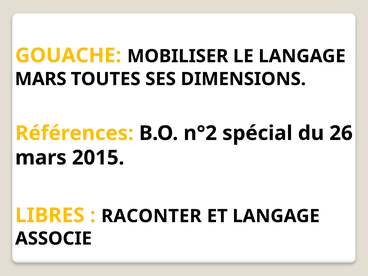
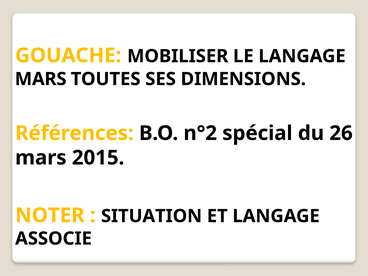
LIBRES: LIBRES -> NOTER
RACONTER: RACONTER -> SITUATION
